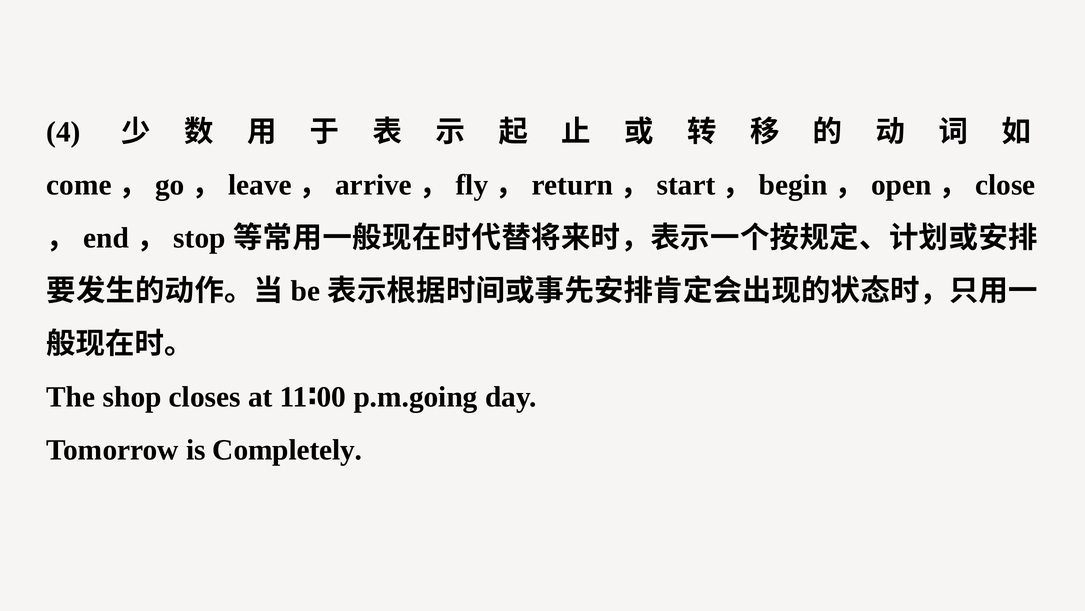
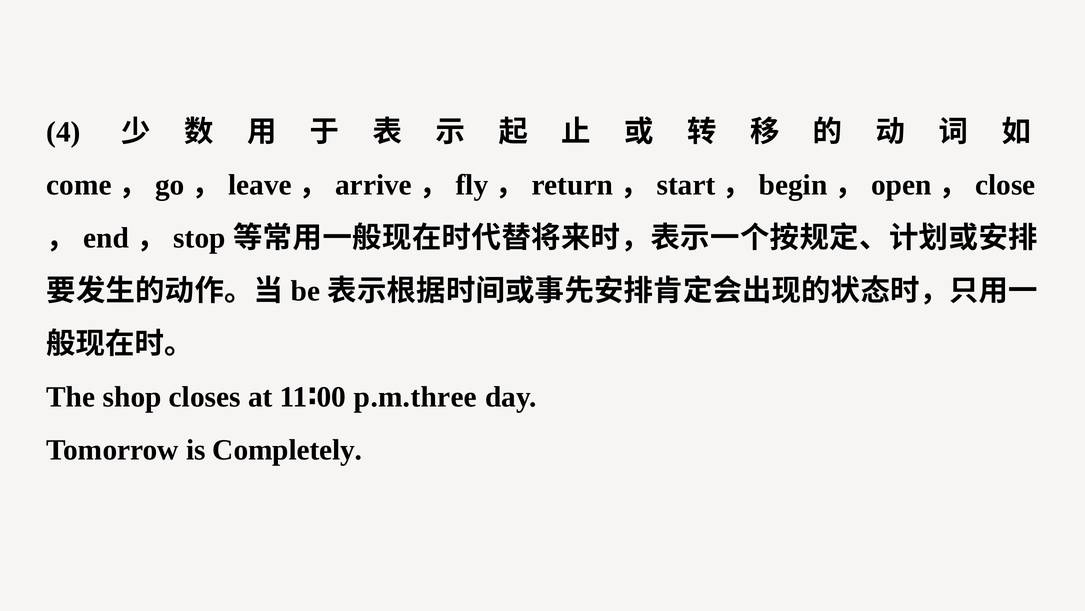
p.m.going: p.m.going -> p.m.three
